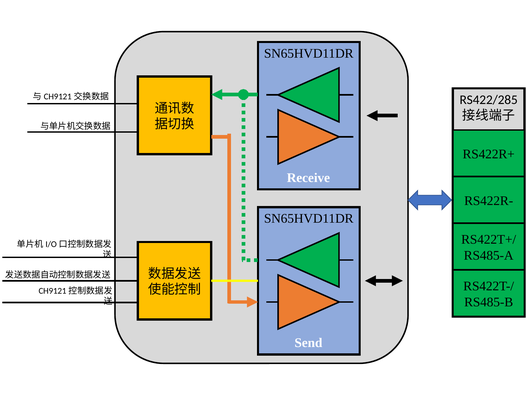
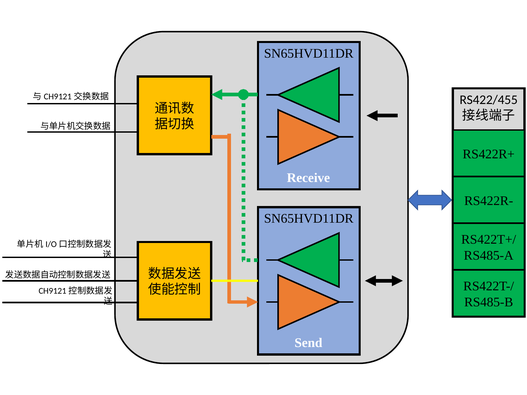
RS422/285: RS422/285 -> RS422/455
